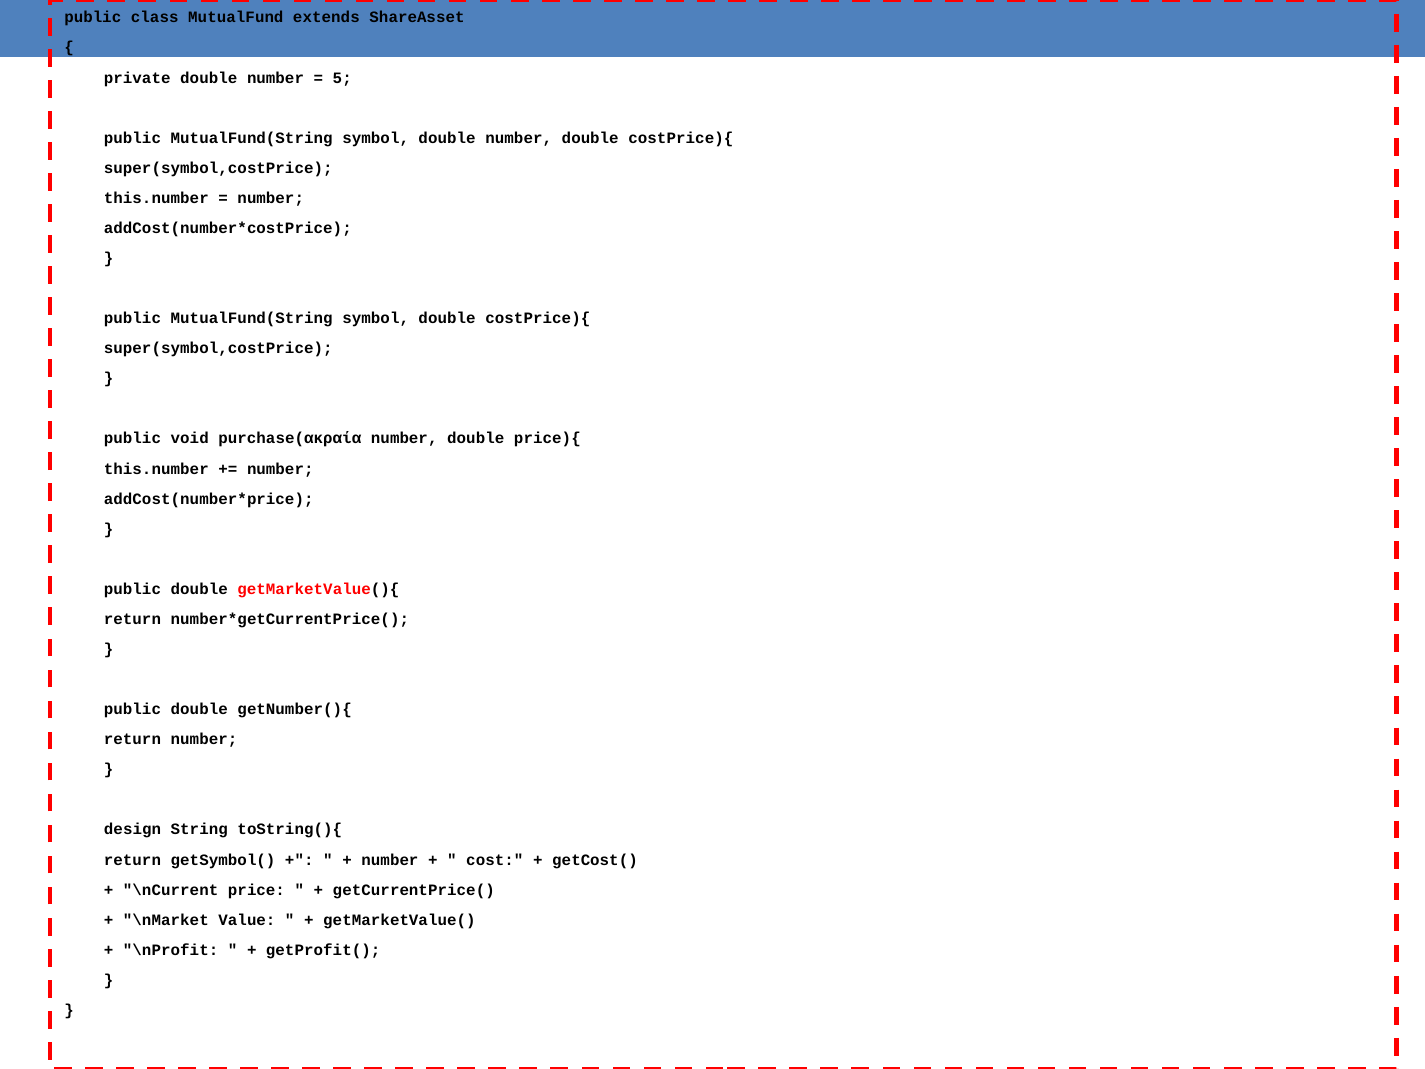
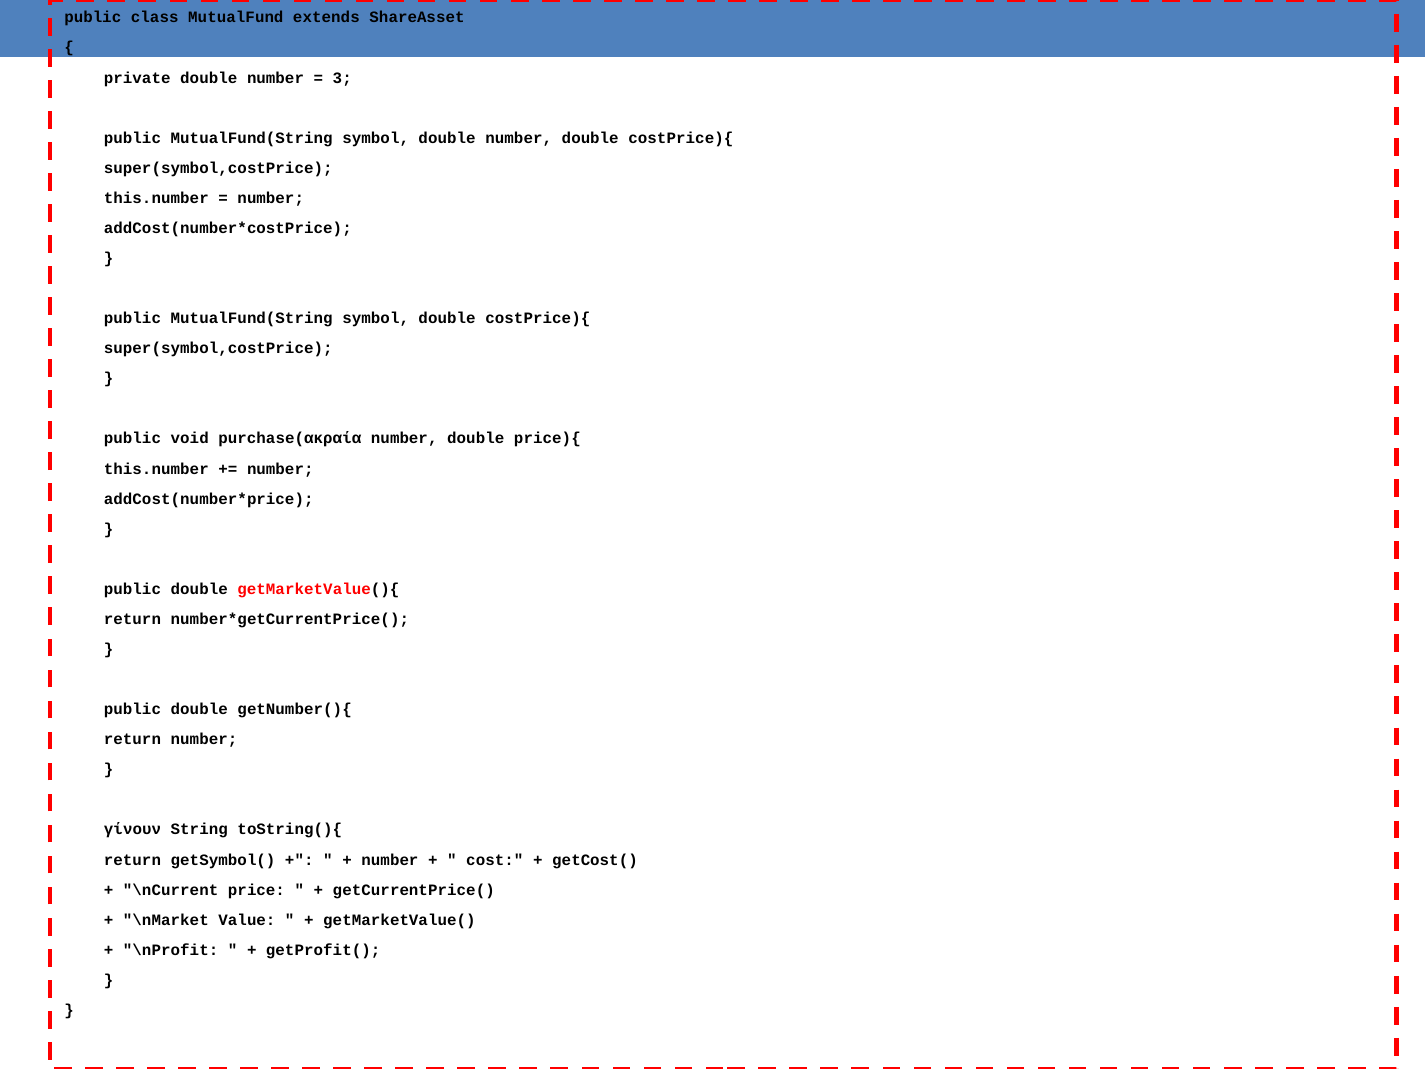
5: 5 -> 3
design: design -> γίνουν
